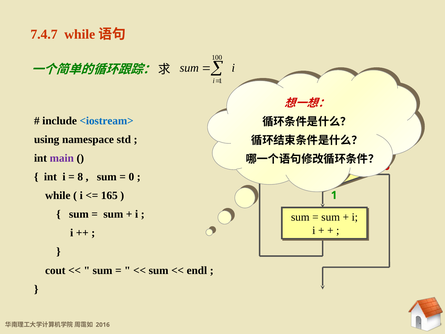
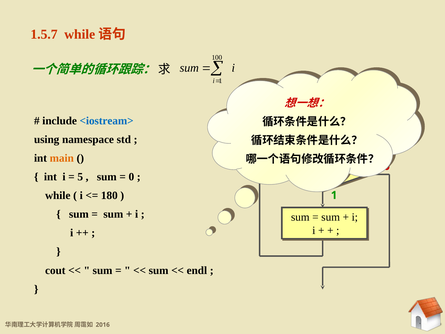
7.4.7: 7.4.7 -> 1.5.7
main colour: purple -> orange
8: 8 -> 5
165: 165 -> 180
